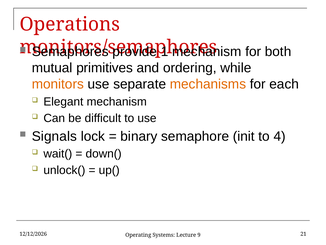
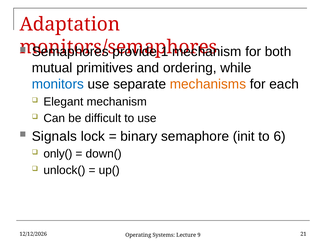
Operations: Operations -> Adaptation
monitors colour: orange -> blue
4: 4 -> 6
wait(: wait( -> only(
